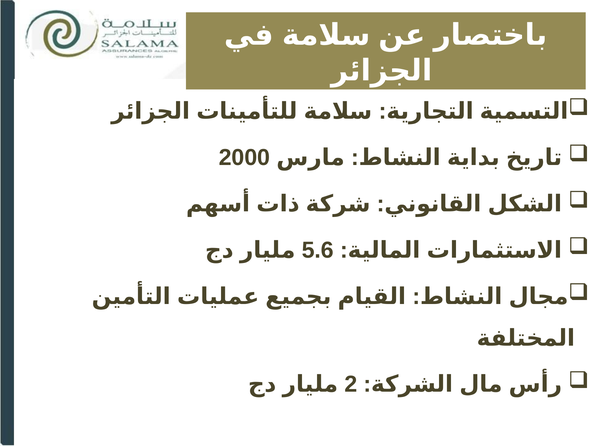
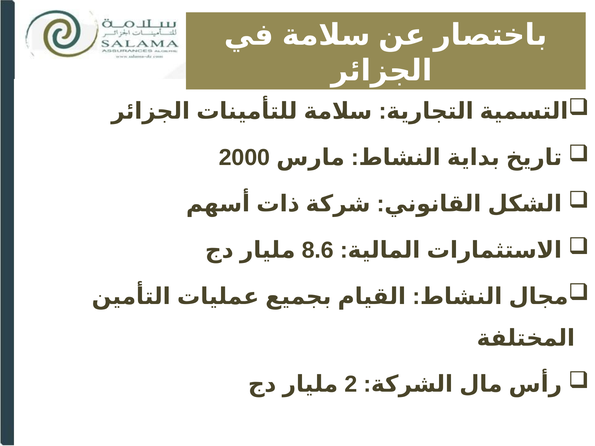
5.6: 5.6 -> 8.6
